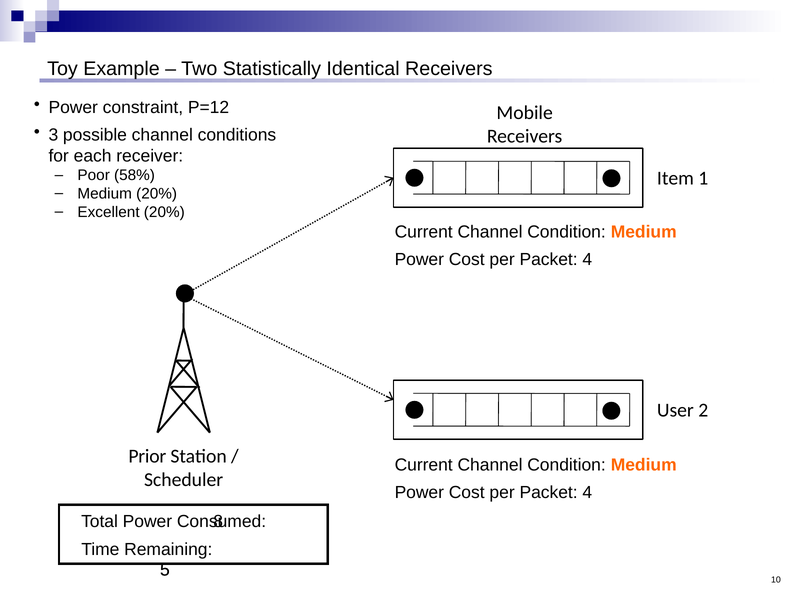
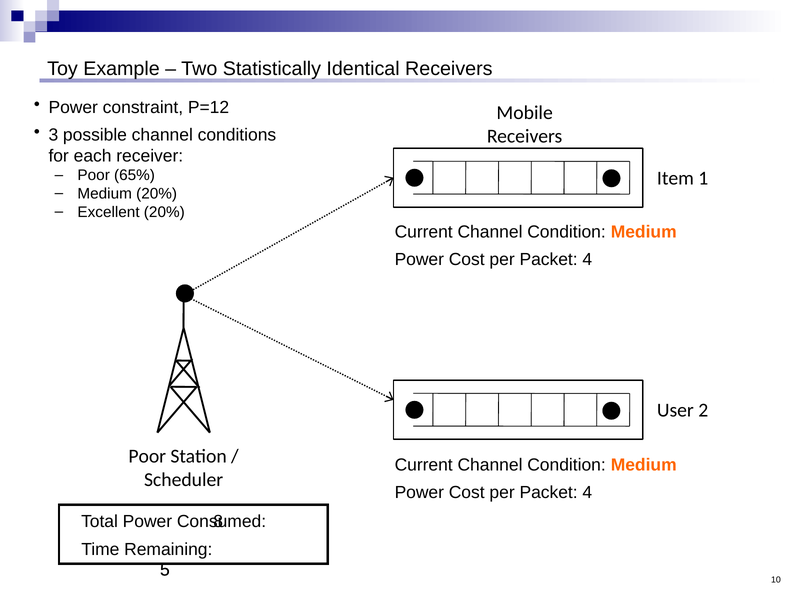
58%: 58% -> 65%
Prior at (147, 456): Prior -> Poor
